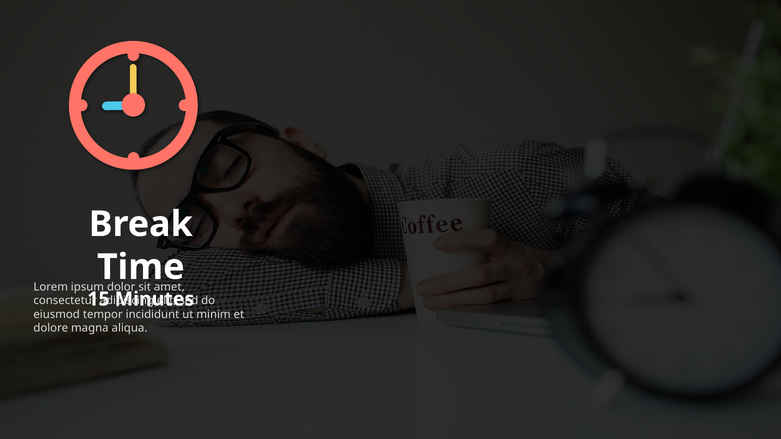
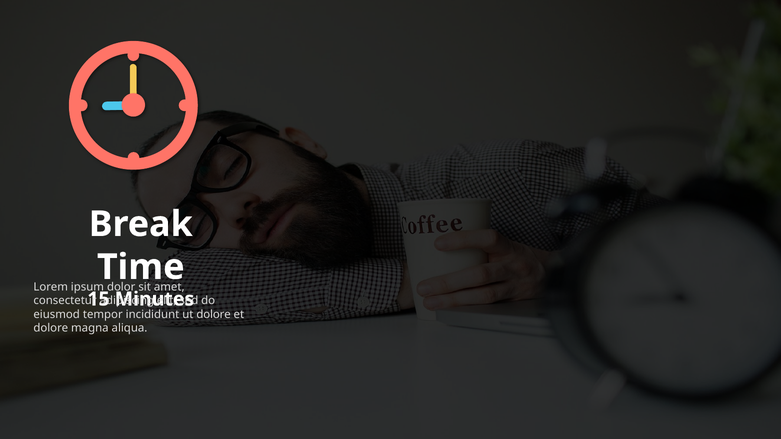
minim at (214, 315): minim -> dolore
